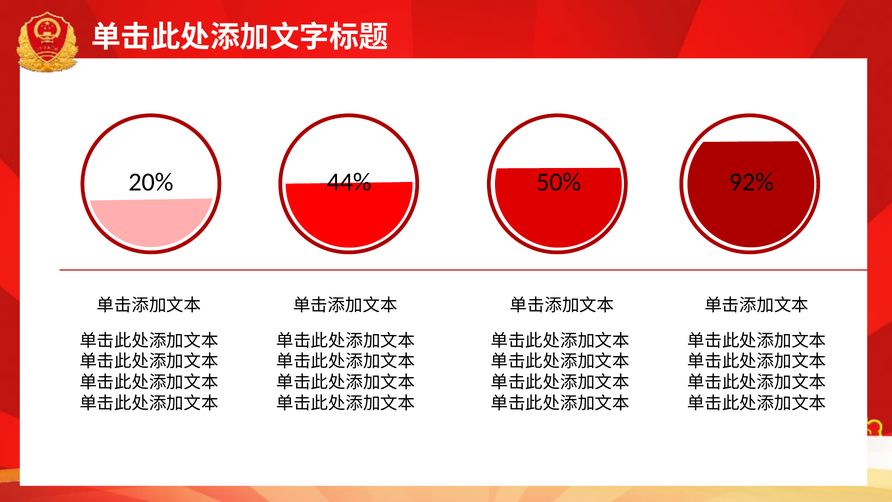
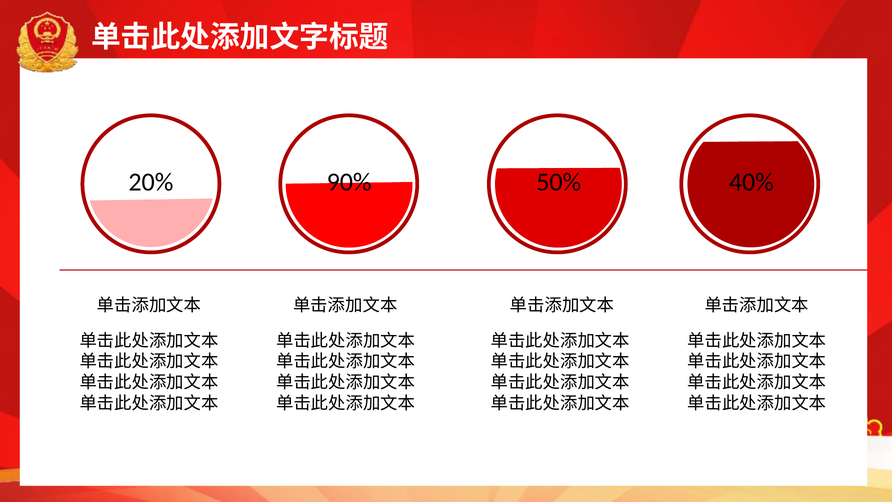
44%: 44% -> 90%
92%: 92% -> 40%
